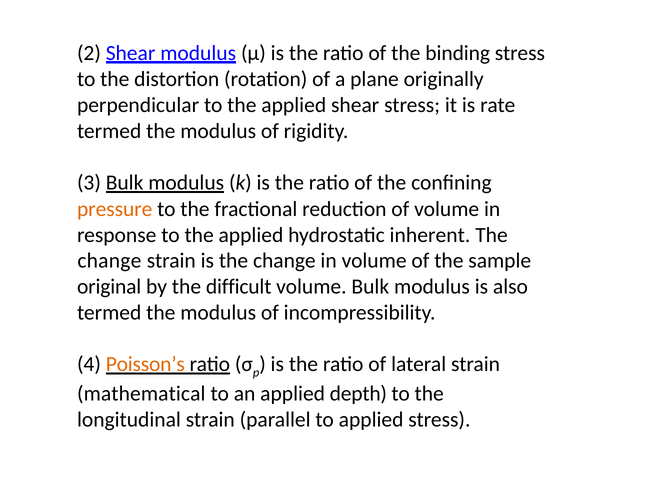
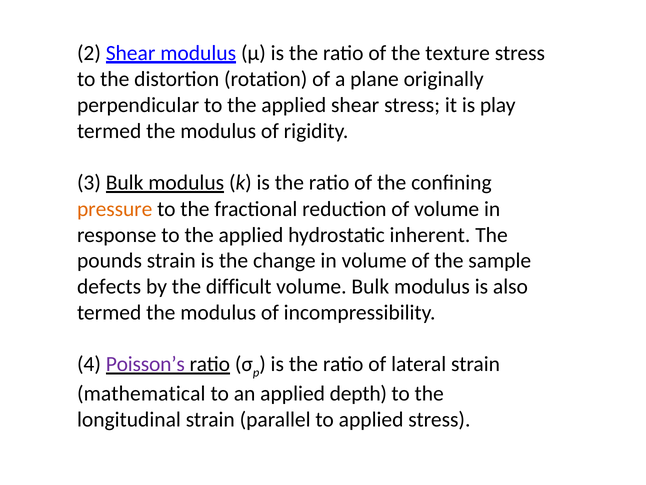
binding: binding -> texture
rate: rate -> play
change at (109, 260): change -> pounds
original: original -> defects
Poisson’s colour: orange -> purple
